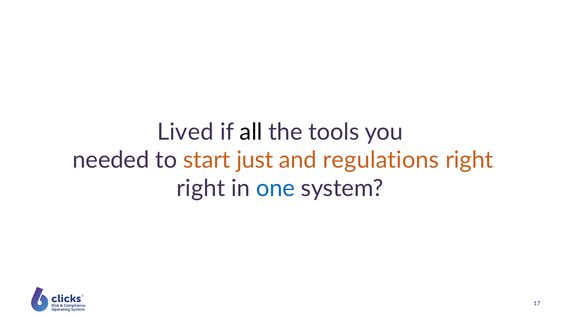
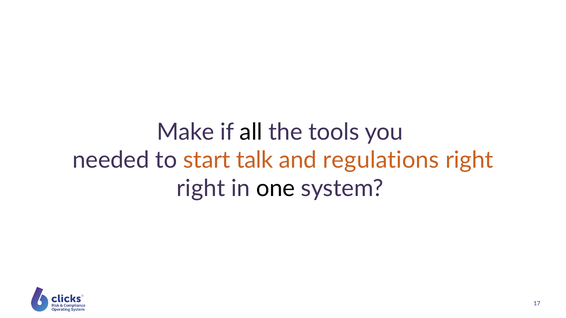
Lived: Lived -> Make
just: just -> talk
one colour: blue -> black
